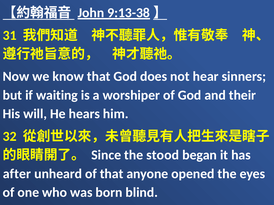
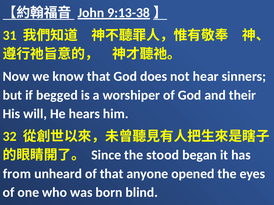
waiting: waiting -> begged
after: after -> from
